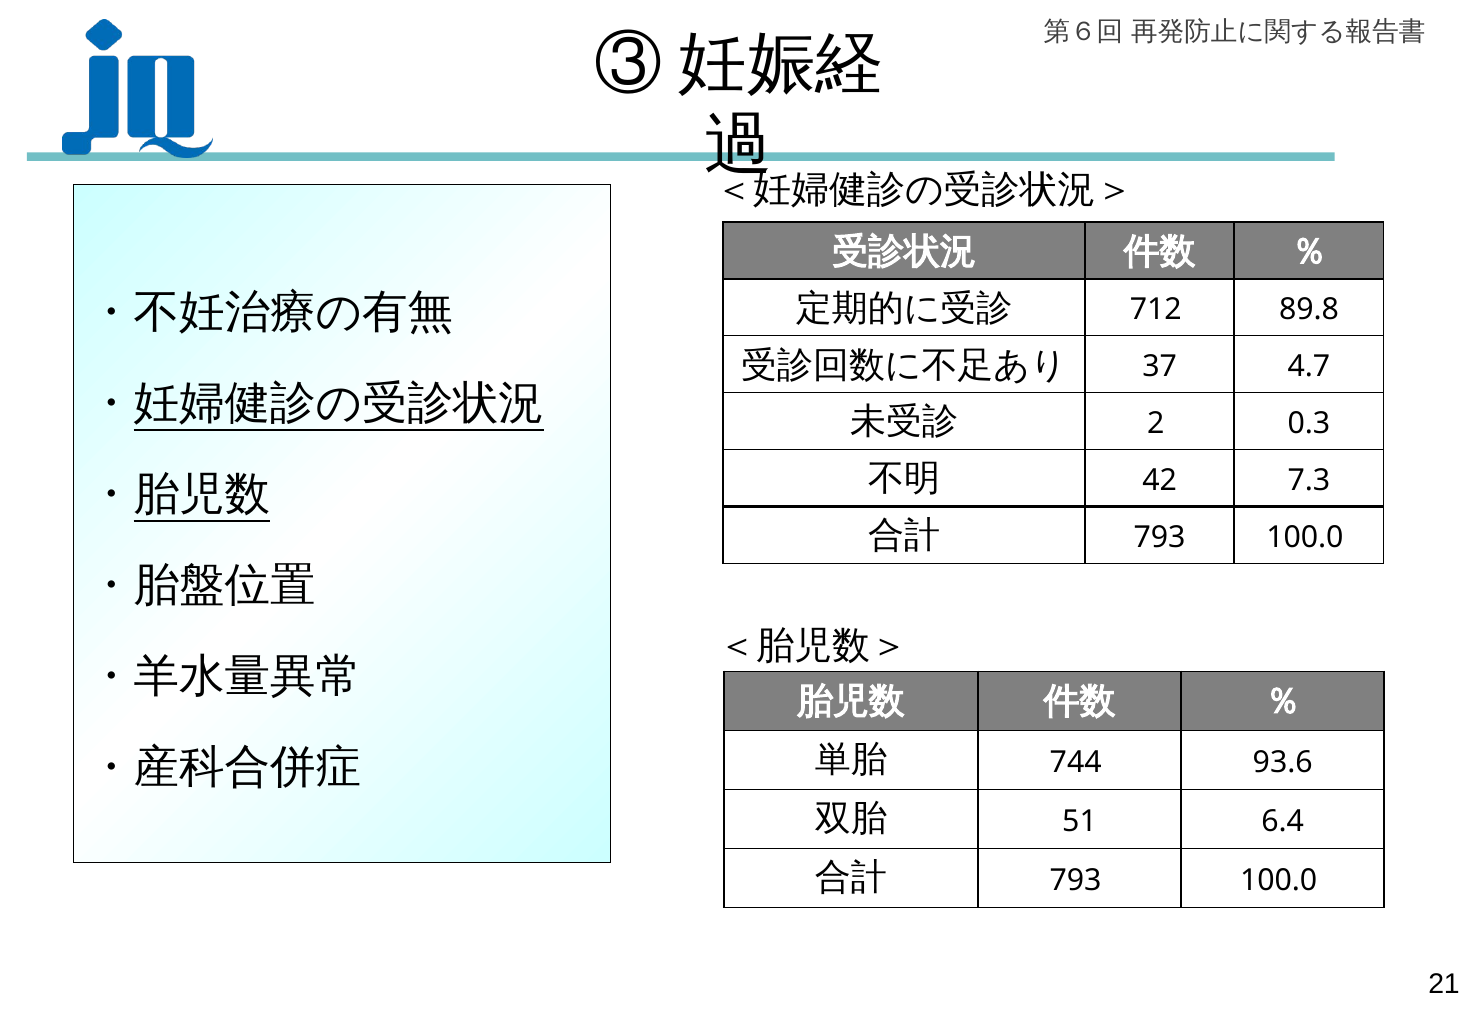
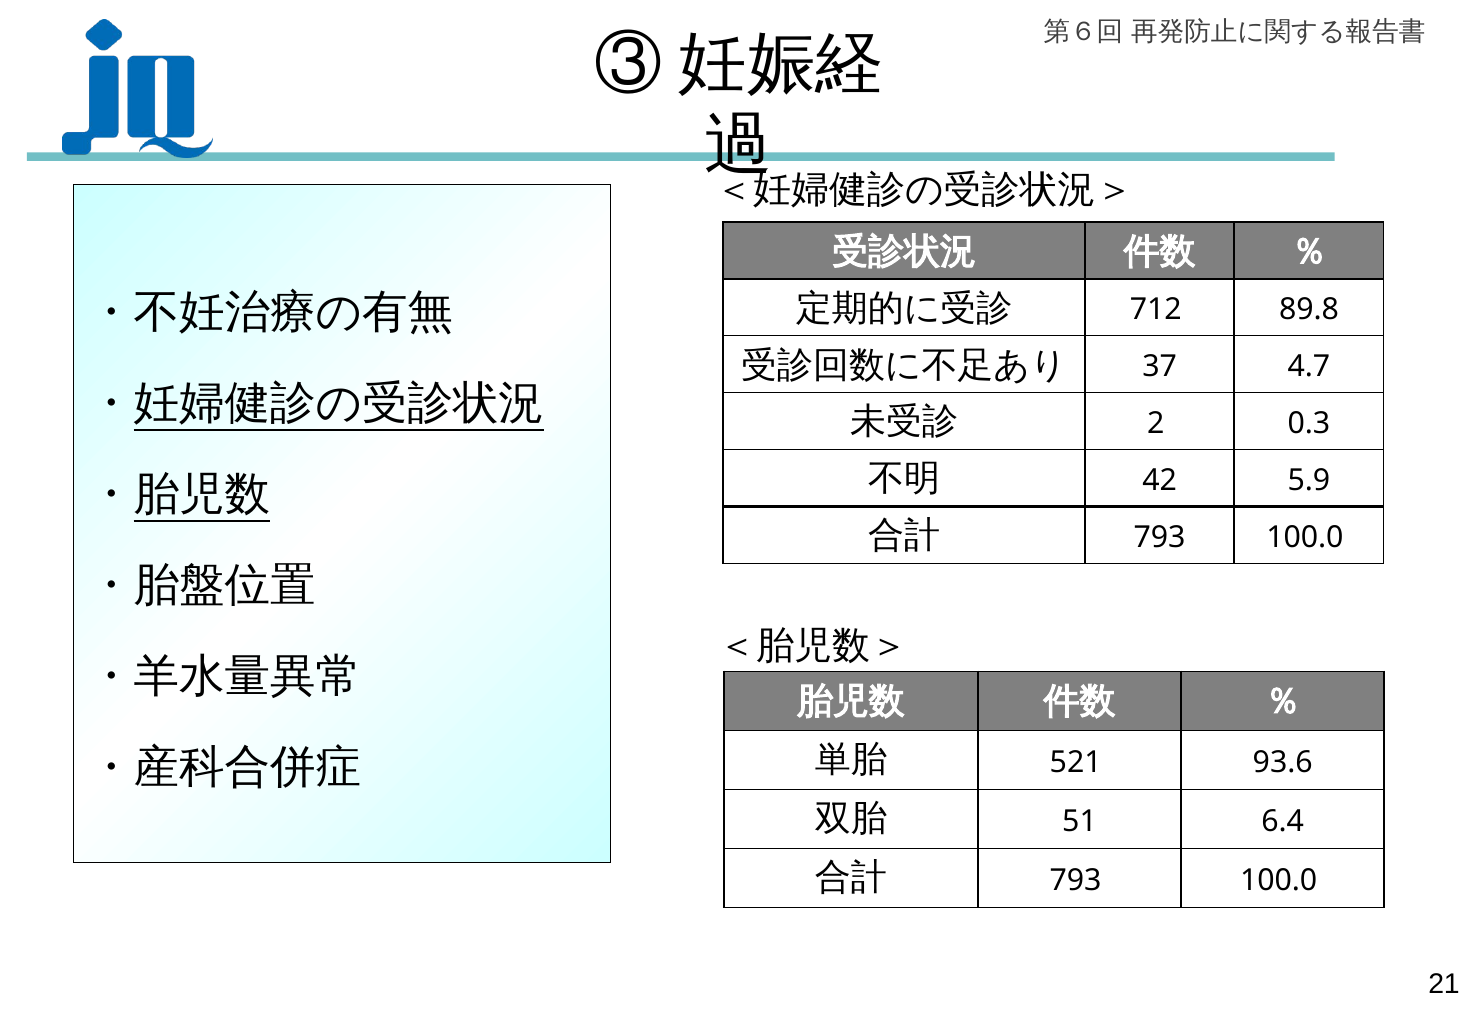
7.3: 7.3 -> 5.9
744: 744 -> 521
